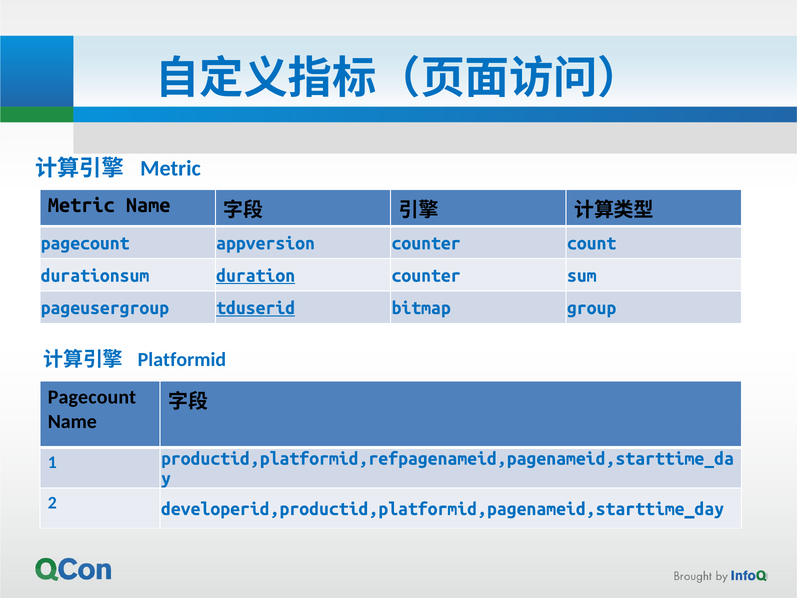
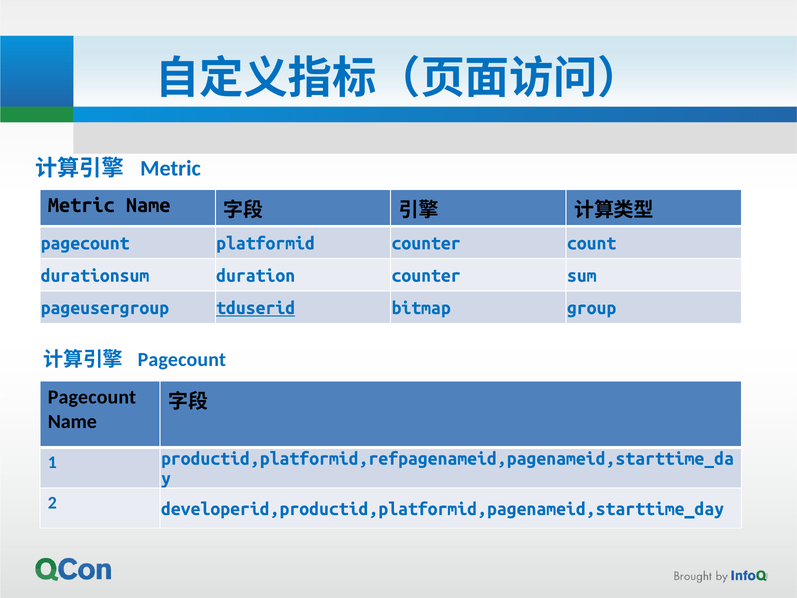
appversion: appversion -> platformid
duration underline: present -> none
Platformid at (182, 360): Platformid -> Pagecount
